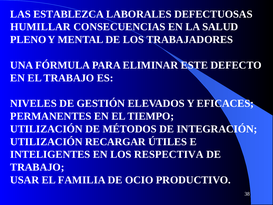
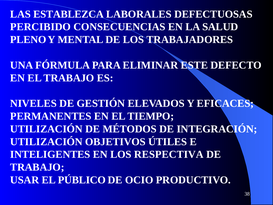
HUMILLAR: HUMILLAR -> PERCIBIDO
RECARGAR: RECARGAR -> OBJETIVOS
FAMILIA: FAMILIA -> PÚBLICO
